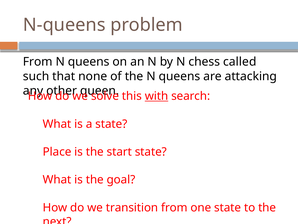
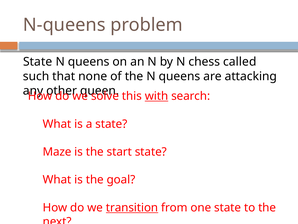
From at (38, 62): From -> State
Place: Place -> Maze
transition underline: none -> present
